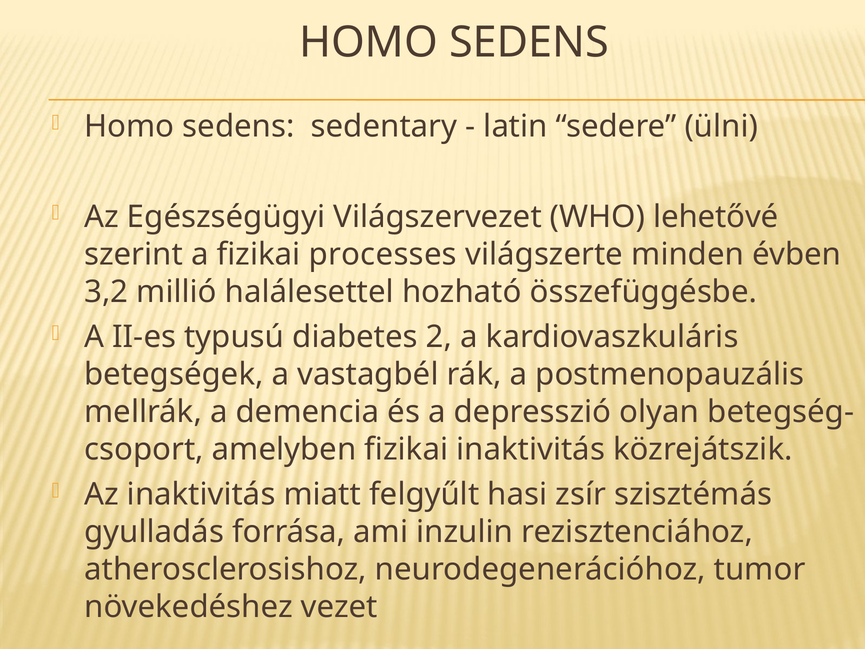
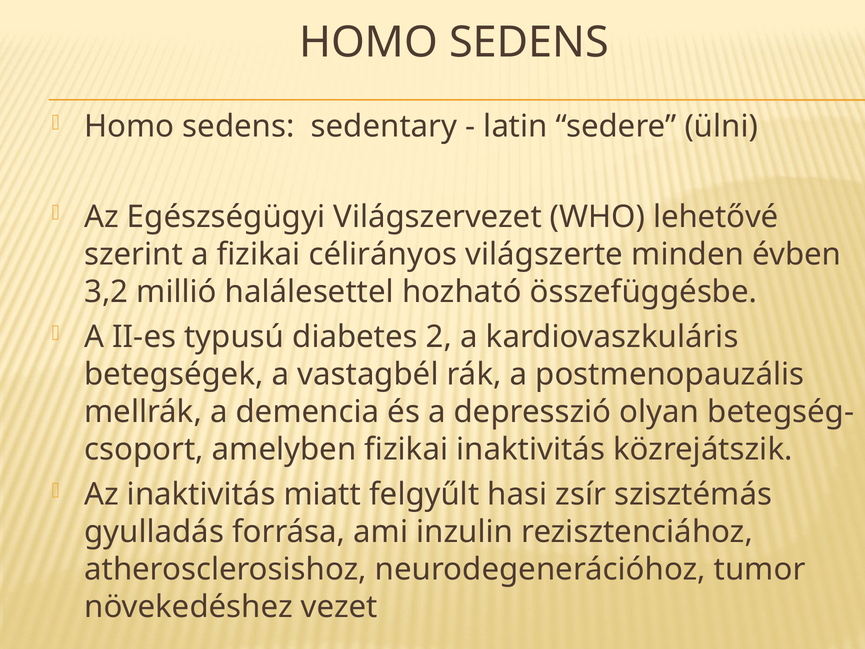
processes: processes -> célirányos
